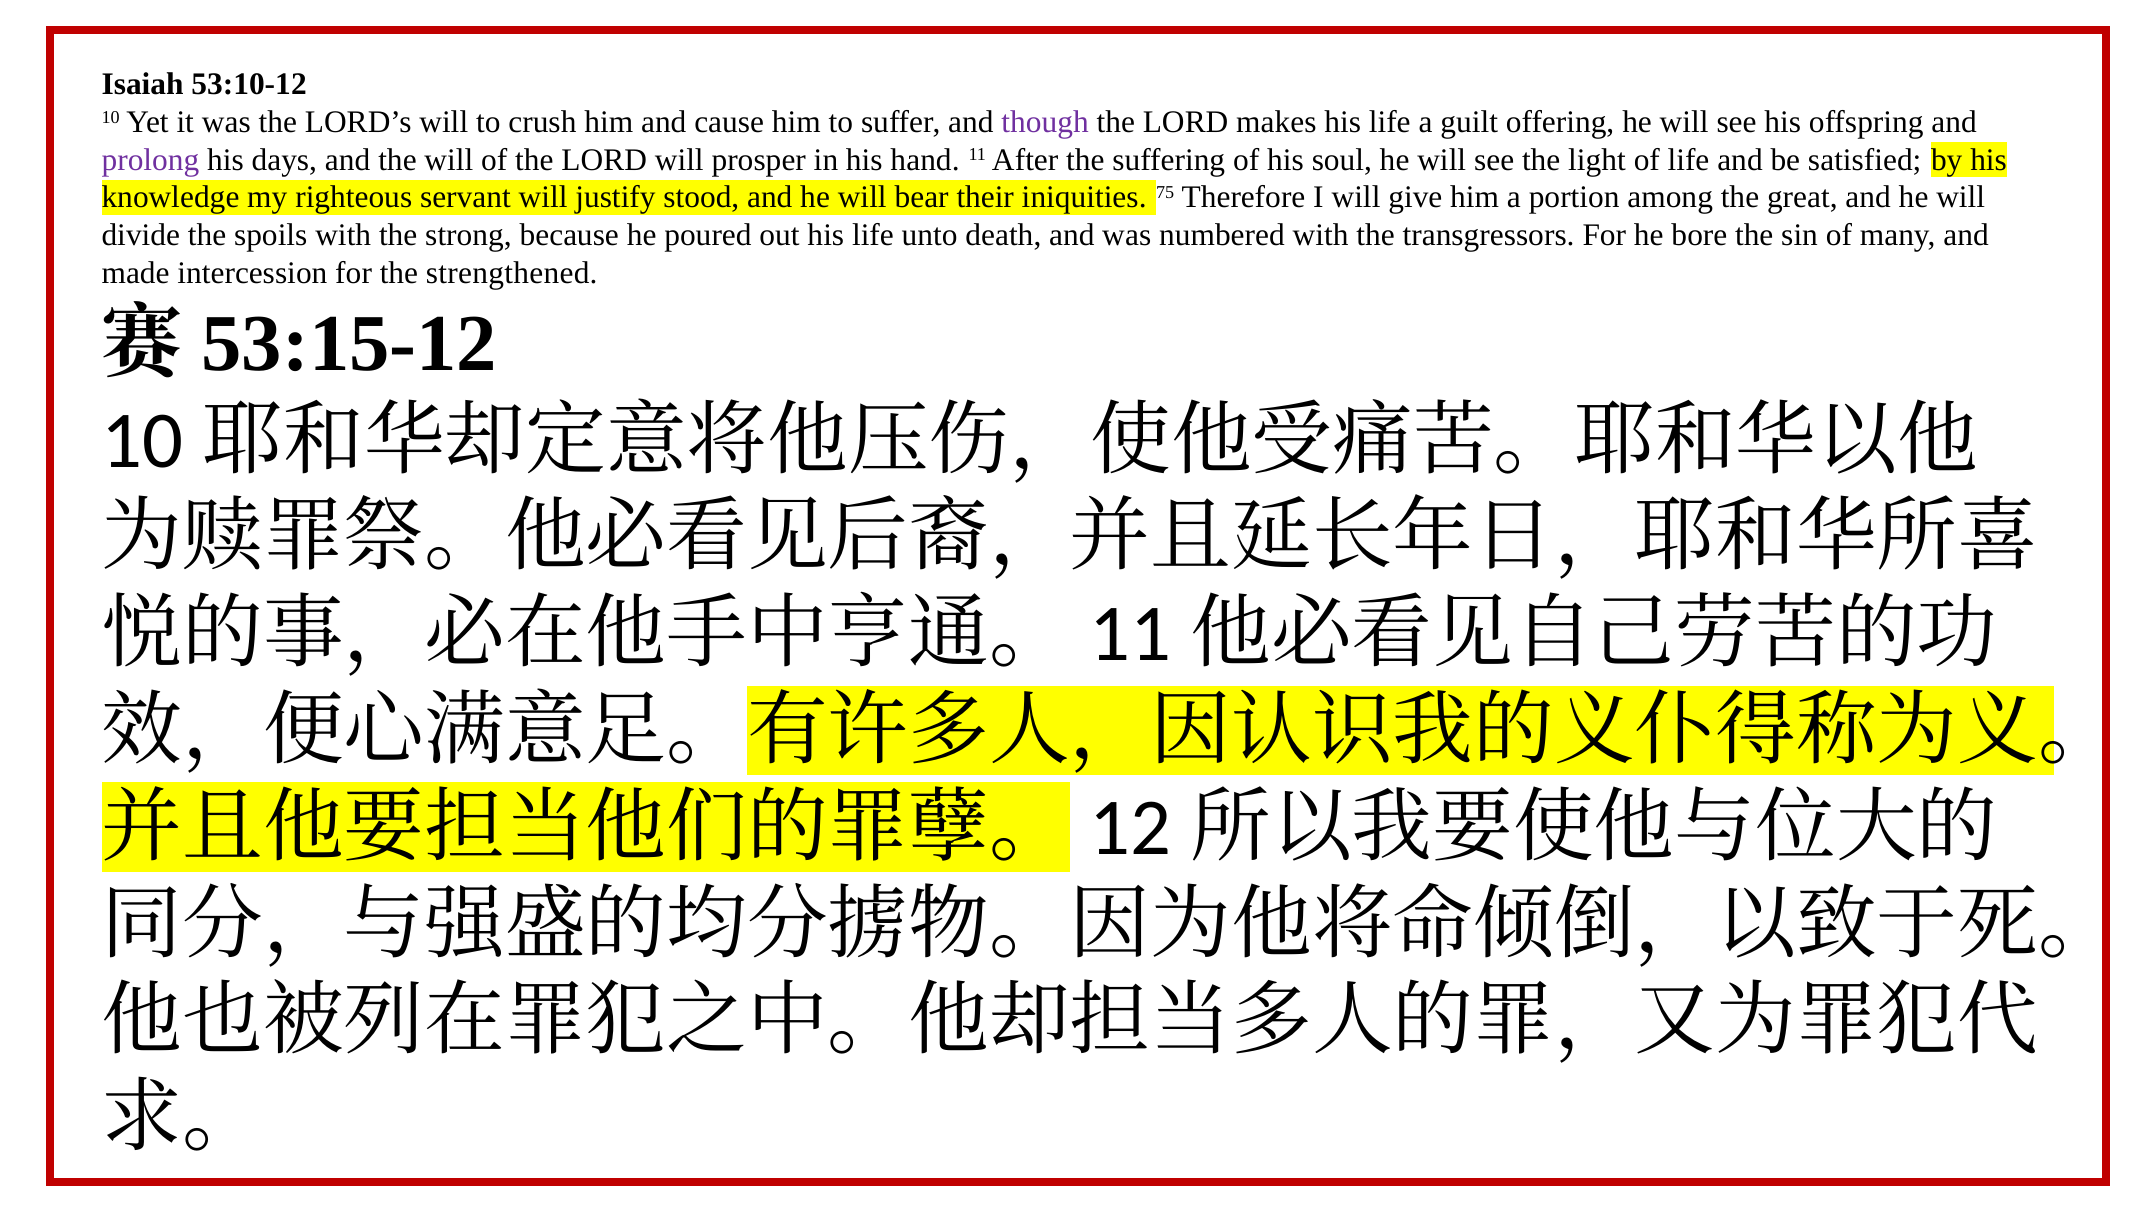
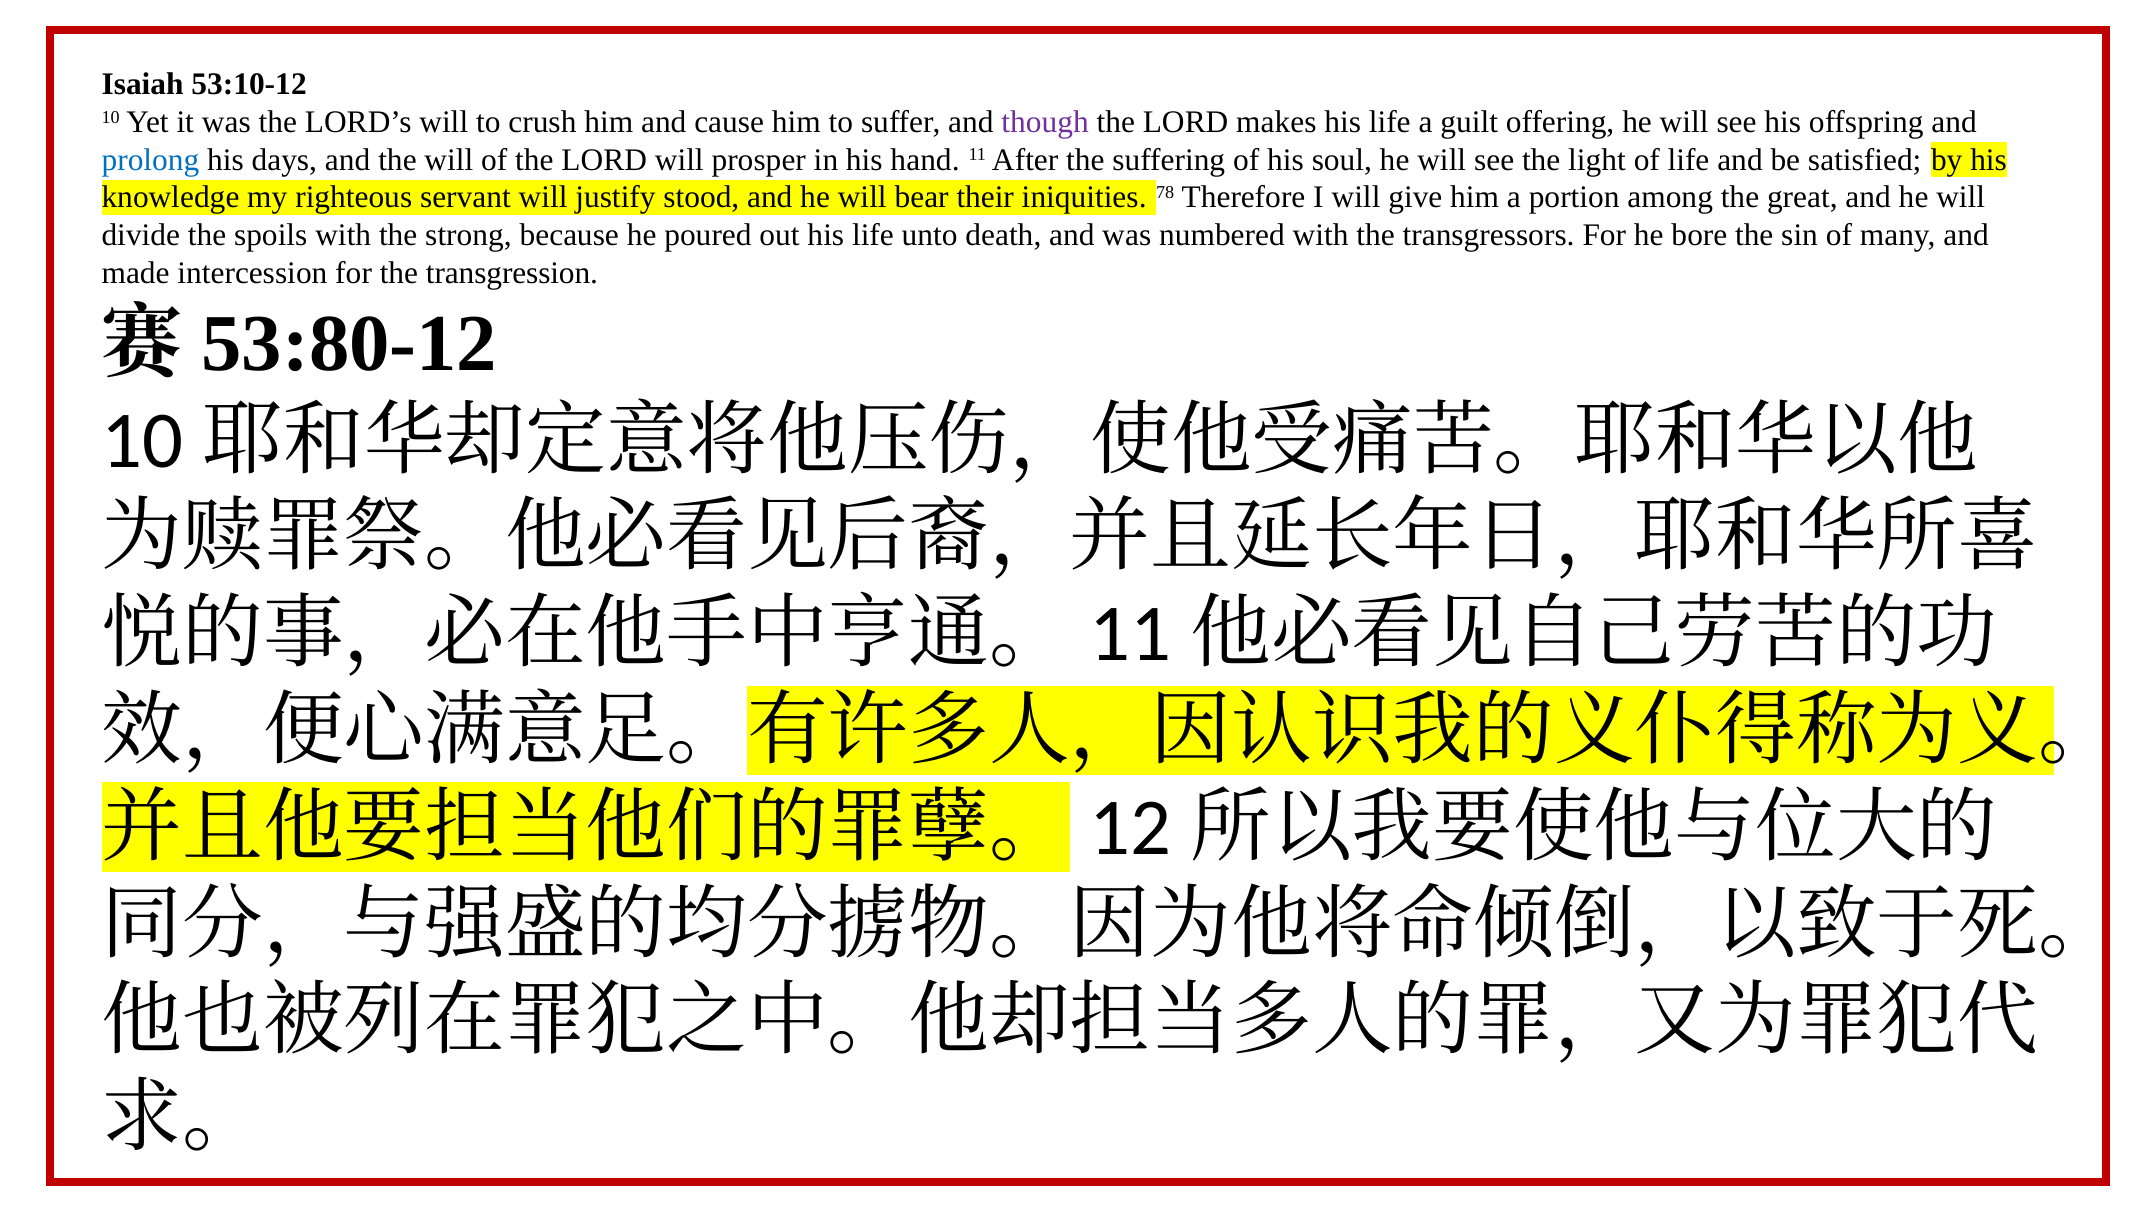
prolong colour: purple -> blue
75: 75 -> 78
strengthened: strengthened -> transgression
53:15-12: 53:15-12 -> 53:80-12
